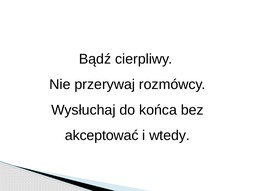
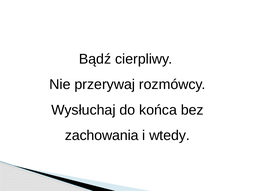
akceptować: akceptować -> zachowania
